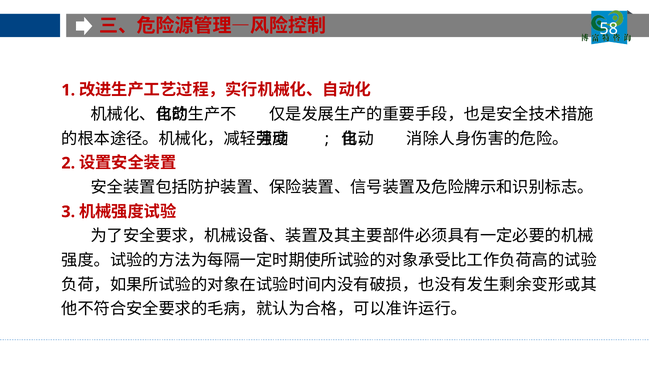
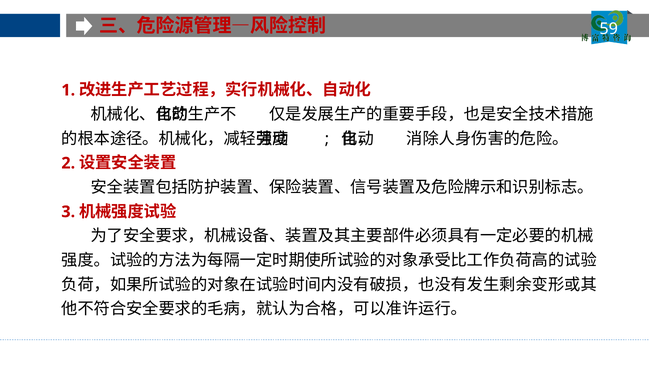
58: 58 -> 59
